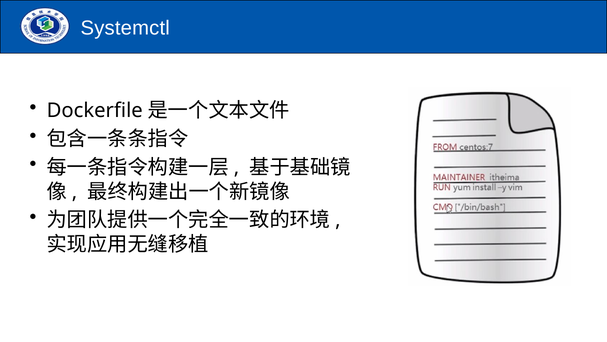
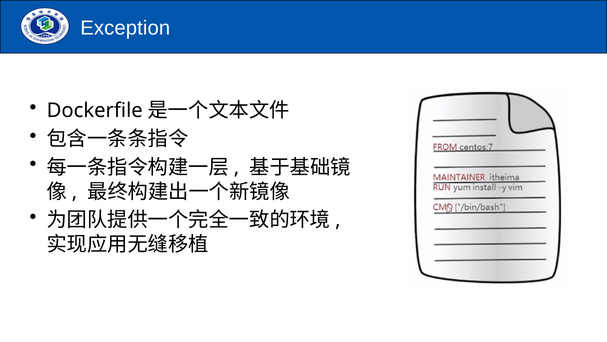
Systemctl: Systemctl -> Exception
